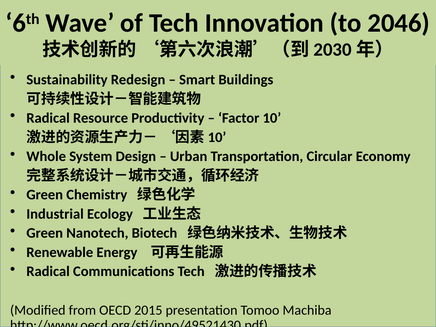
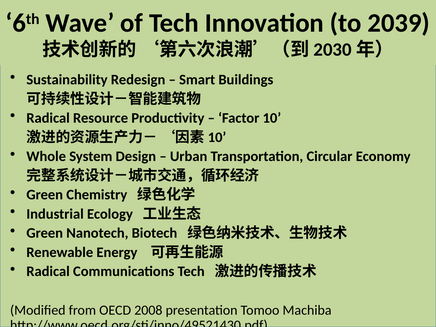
2046: 2046 -> 2039
2015: 2015 -> 2008
